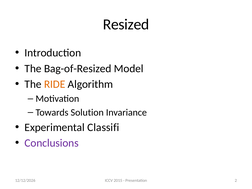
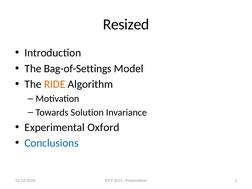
Bag-of-Resized: Bag-of-Resized -> Bag-of-Settings
Classifi: Classifi -> Oxford
Conclusions colour: purple -> blue
